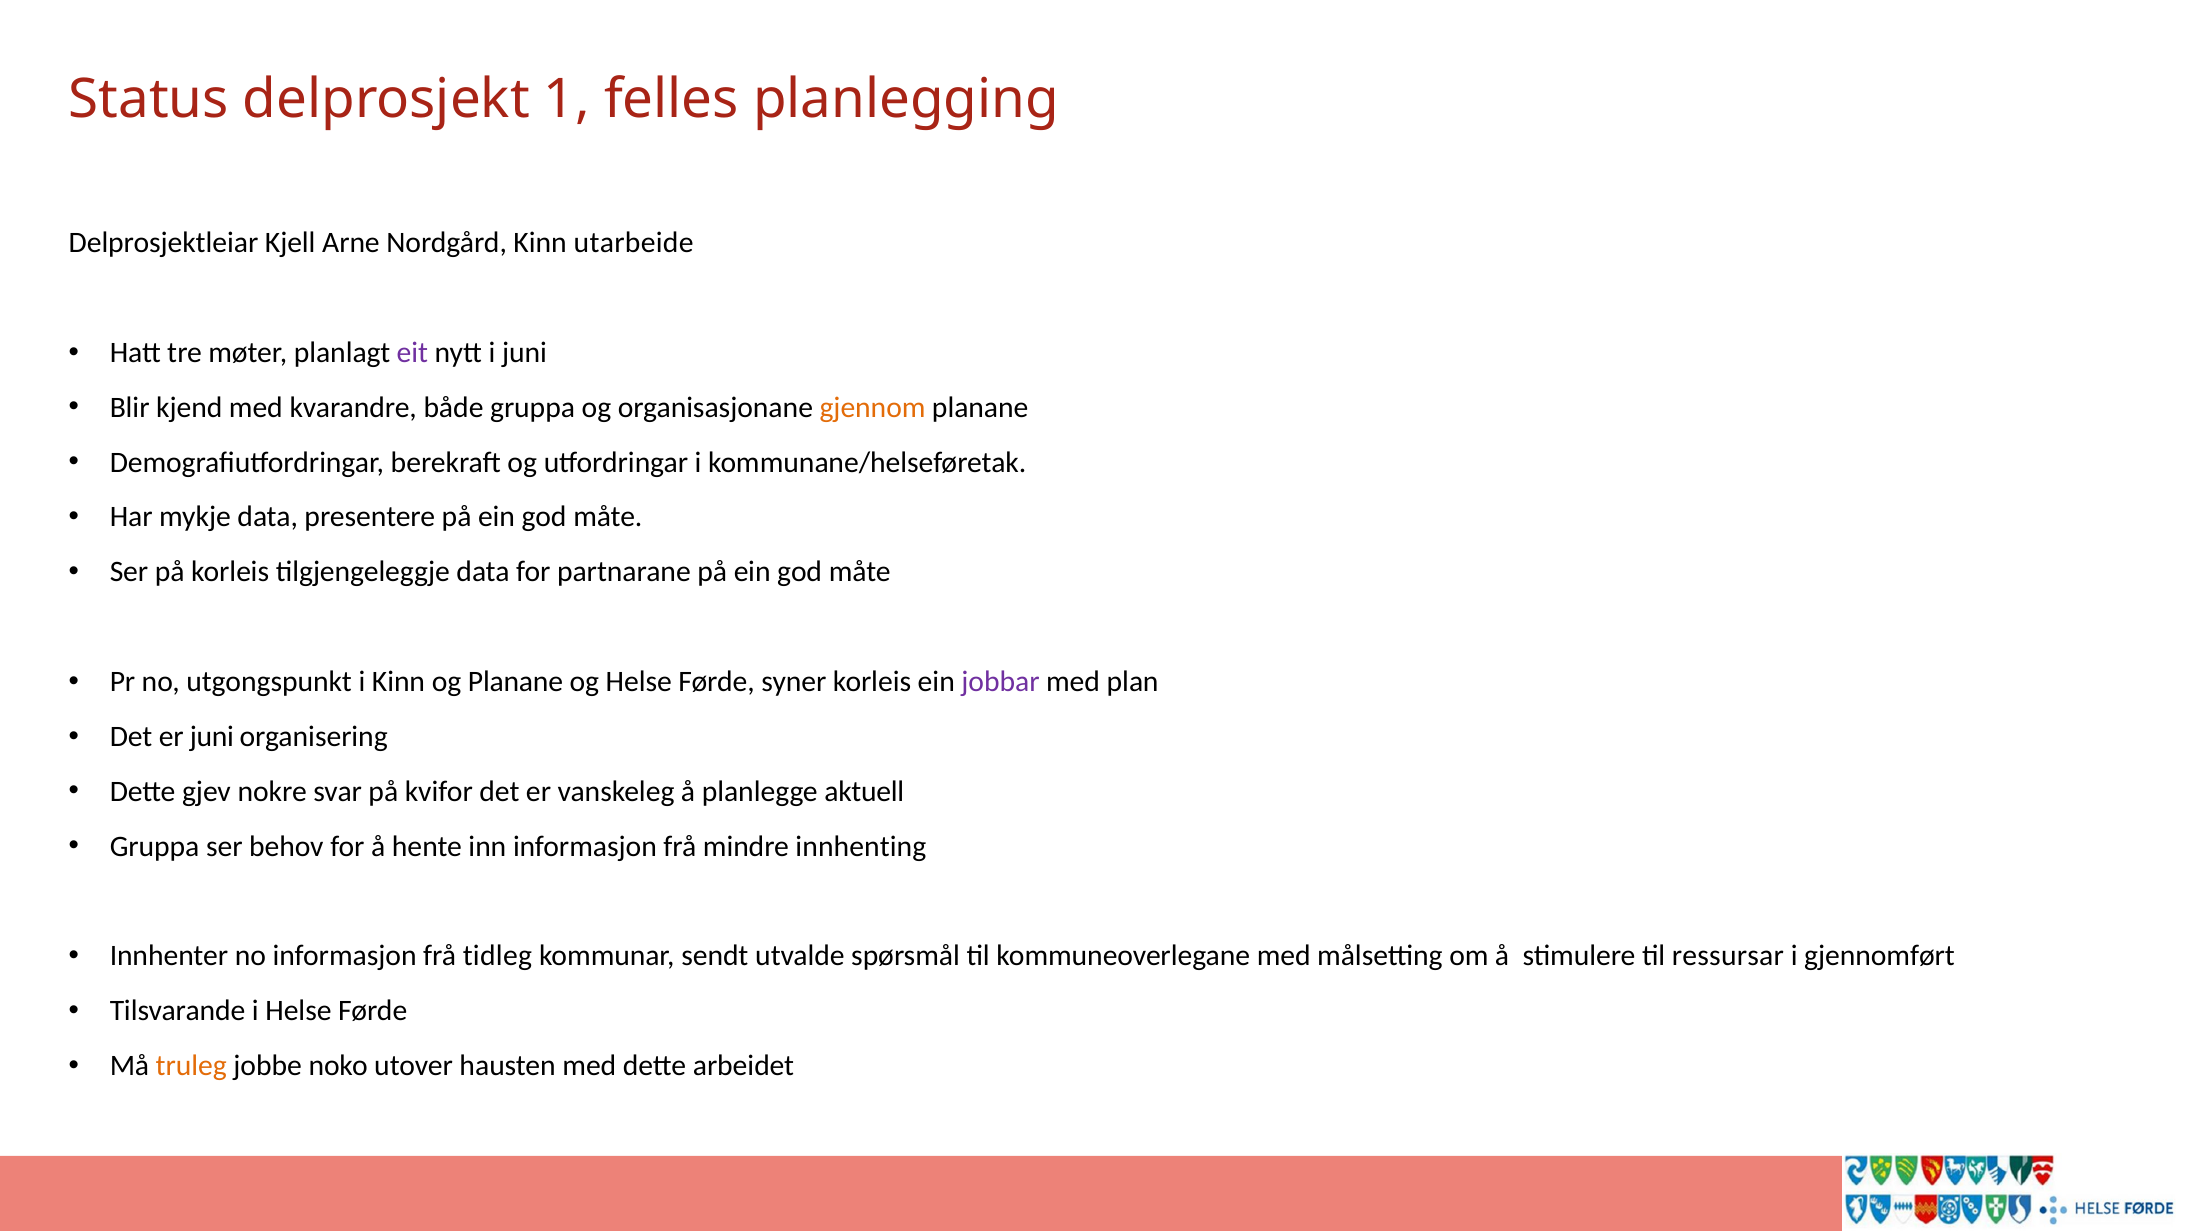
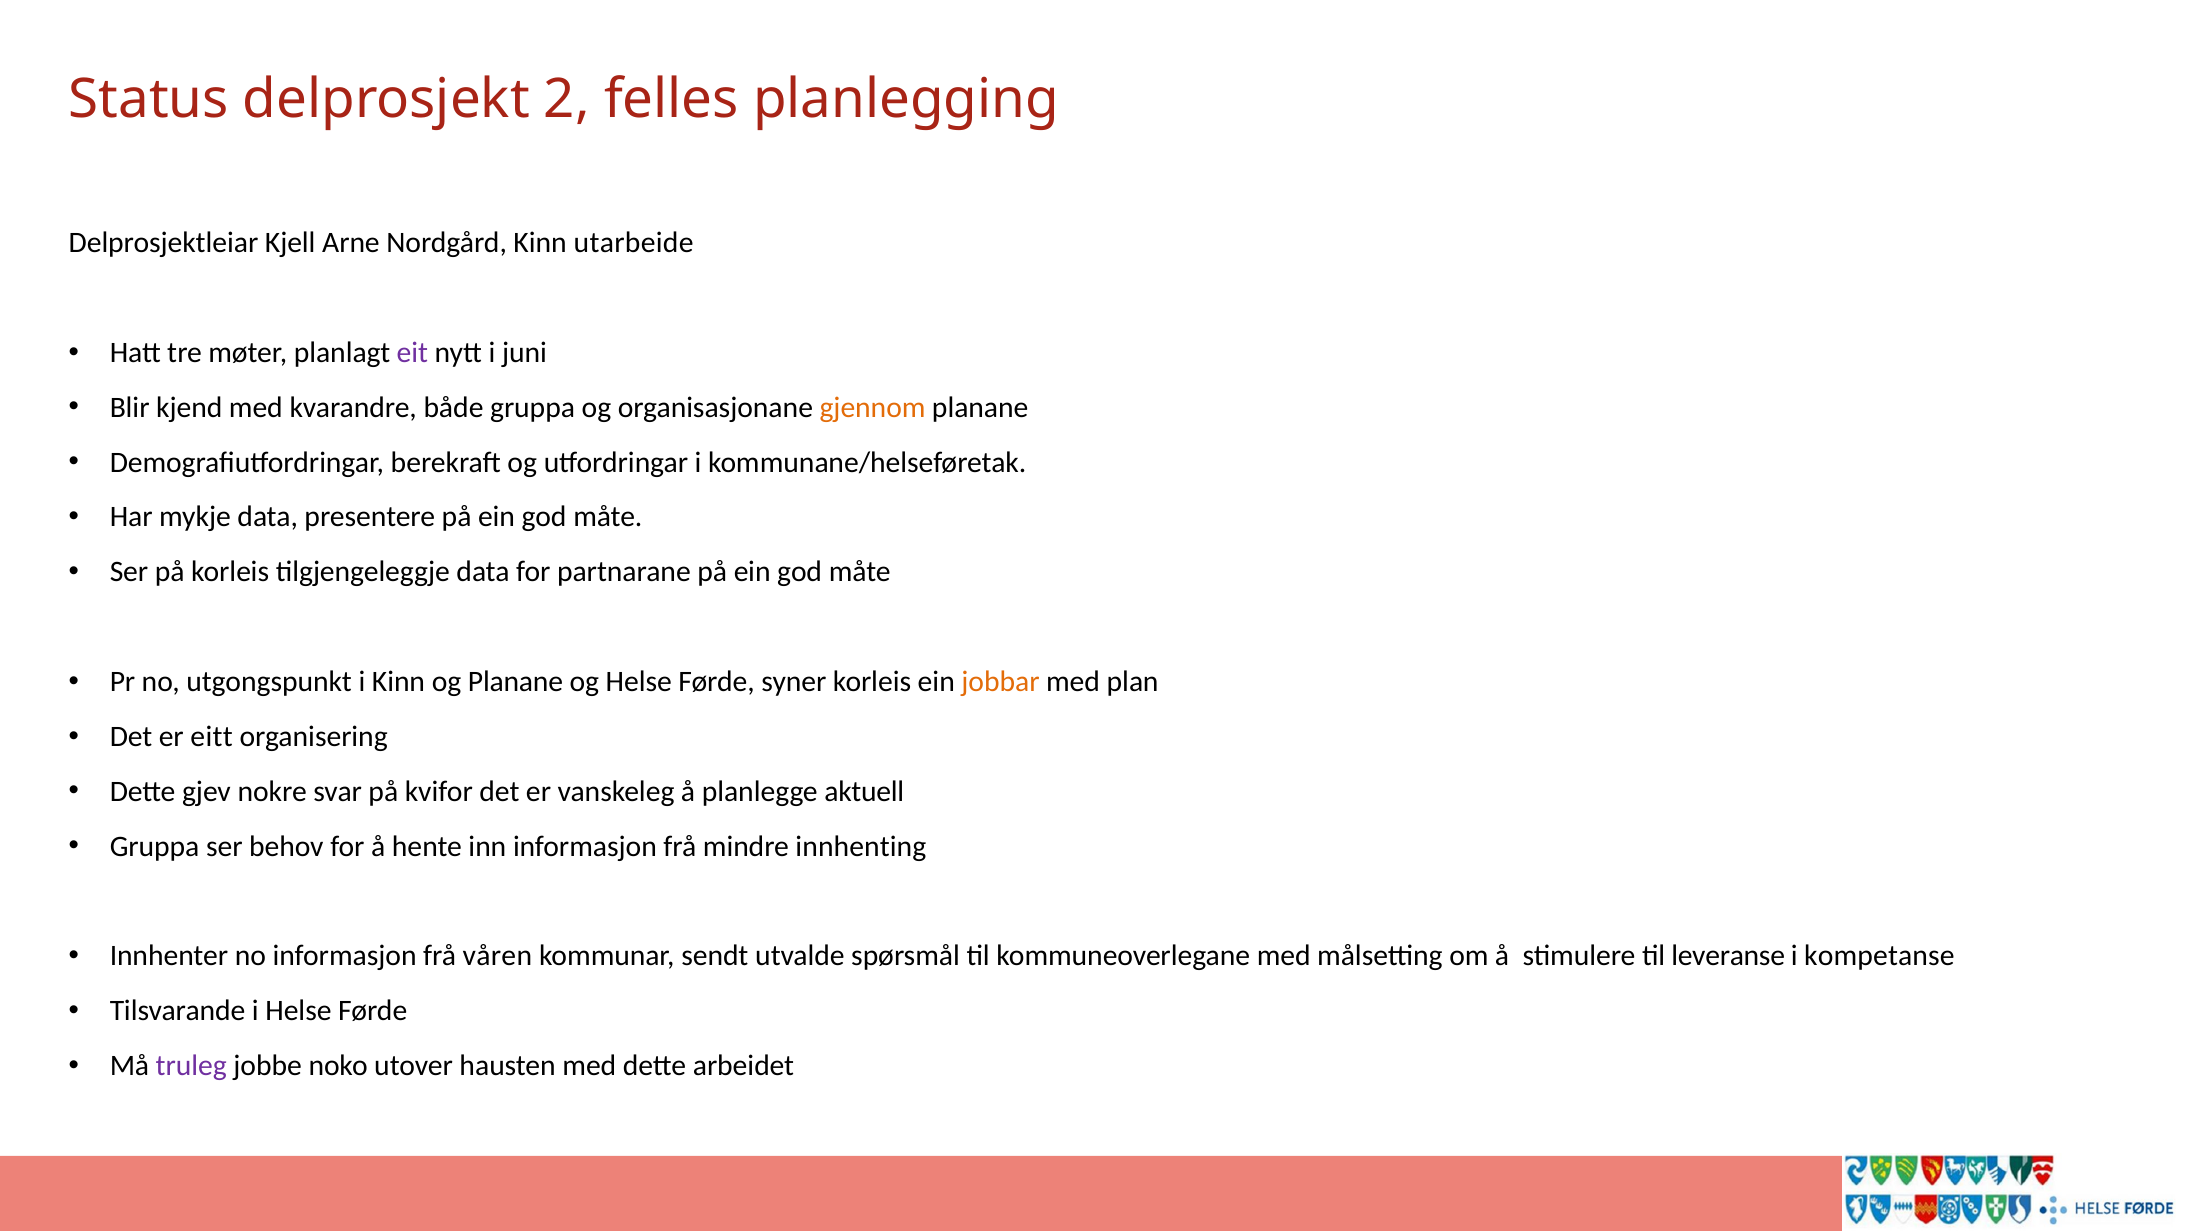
1: 1 -> 2
jobbar colour: purple -> orange
er juni: juni -> eitt
tidleg: tidleg -> våren
ressursar: ressursar -> leveranse
gjennomført: gjennomført -> kompetanse
truleg colour: orange -> purple
